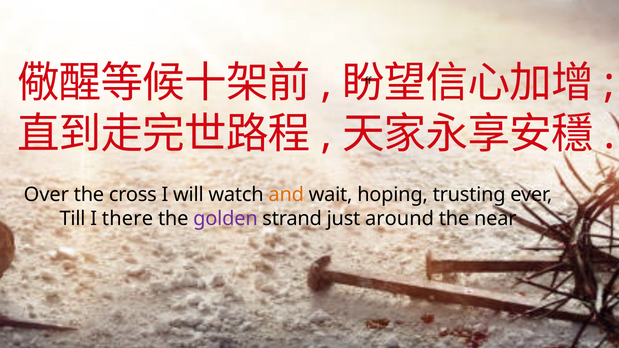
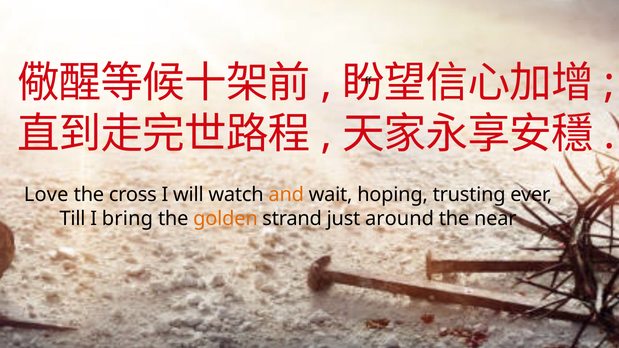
Over: Over -> Love
there: there -> bring
golden colour: purple -> orange
